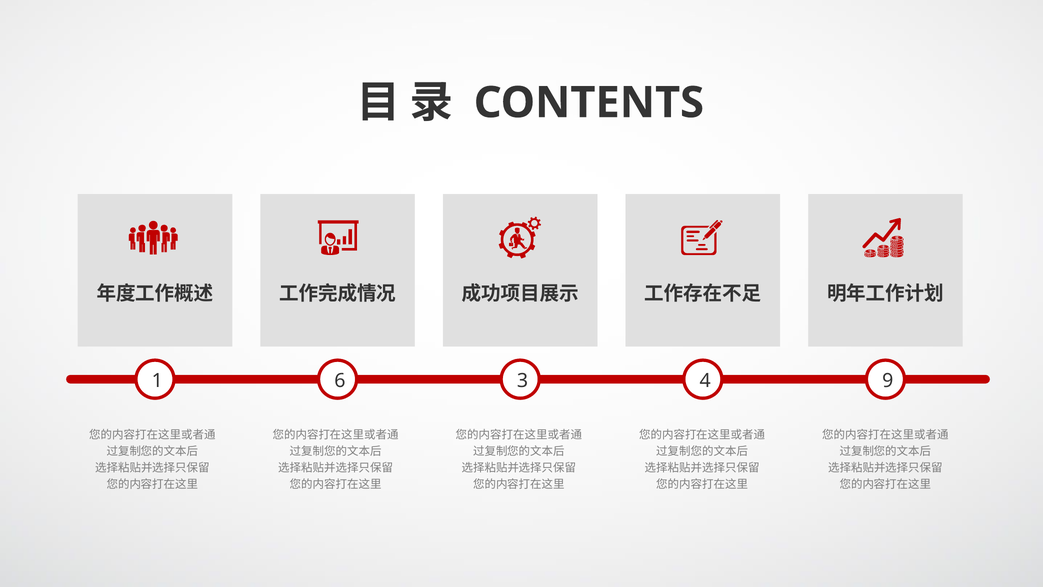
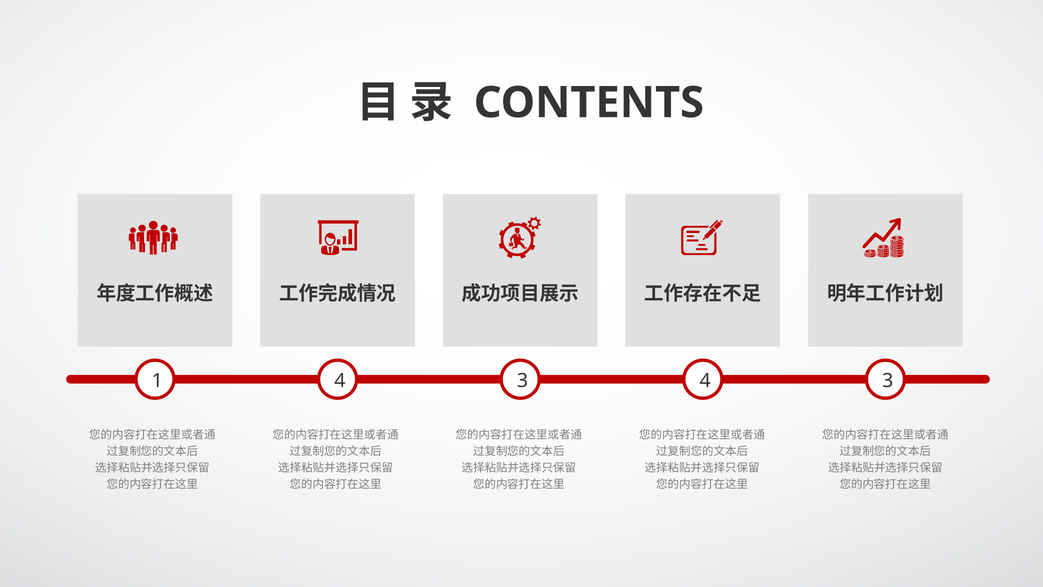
1 6: 6 -> 4
3 4 9: 9 -> 3
